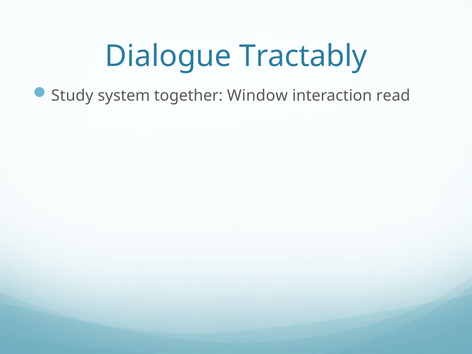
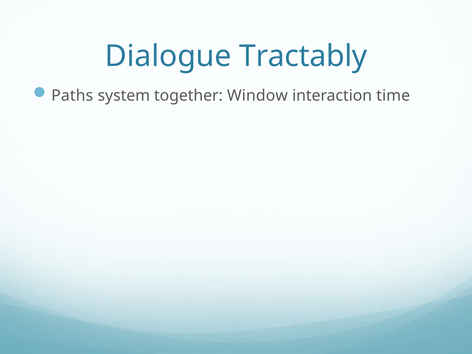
Study: Study -> Paths
read: read -> time
